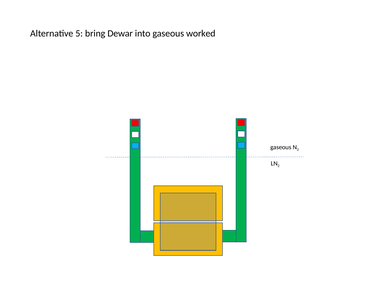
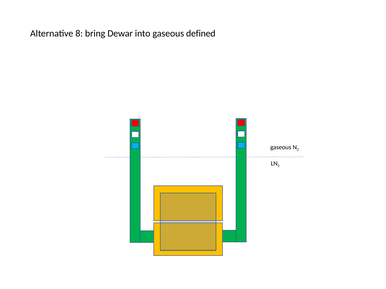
5: 5 -> 8
worked: worked -> defined
